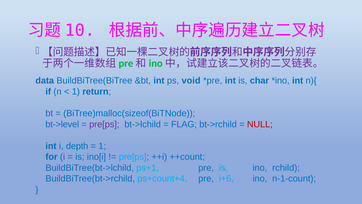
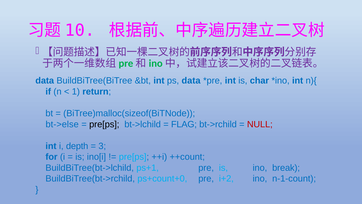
ps void: void -> data
bt->level: bt->level -> bt->else
pre[ps at (104, 124) colour: purple -> black
1 at (102, 146): 1 -> 3
rchild: rchild -> break
ps+count+4: ps+count+4 -> ps+count+0
i+6: i+6 -> i+2
